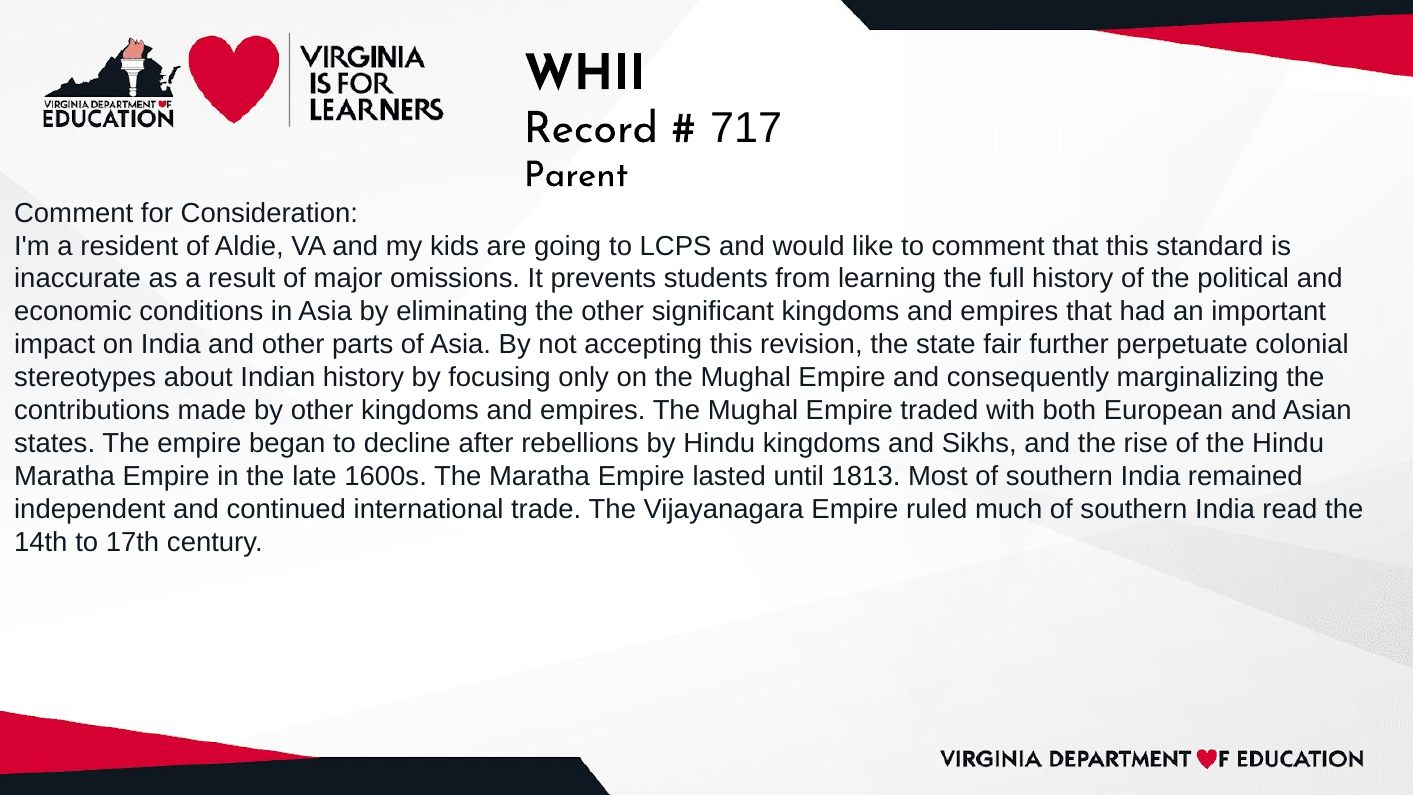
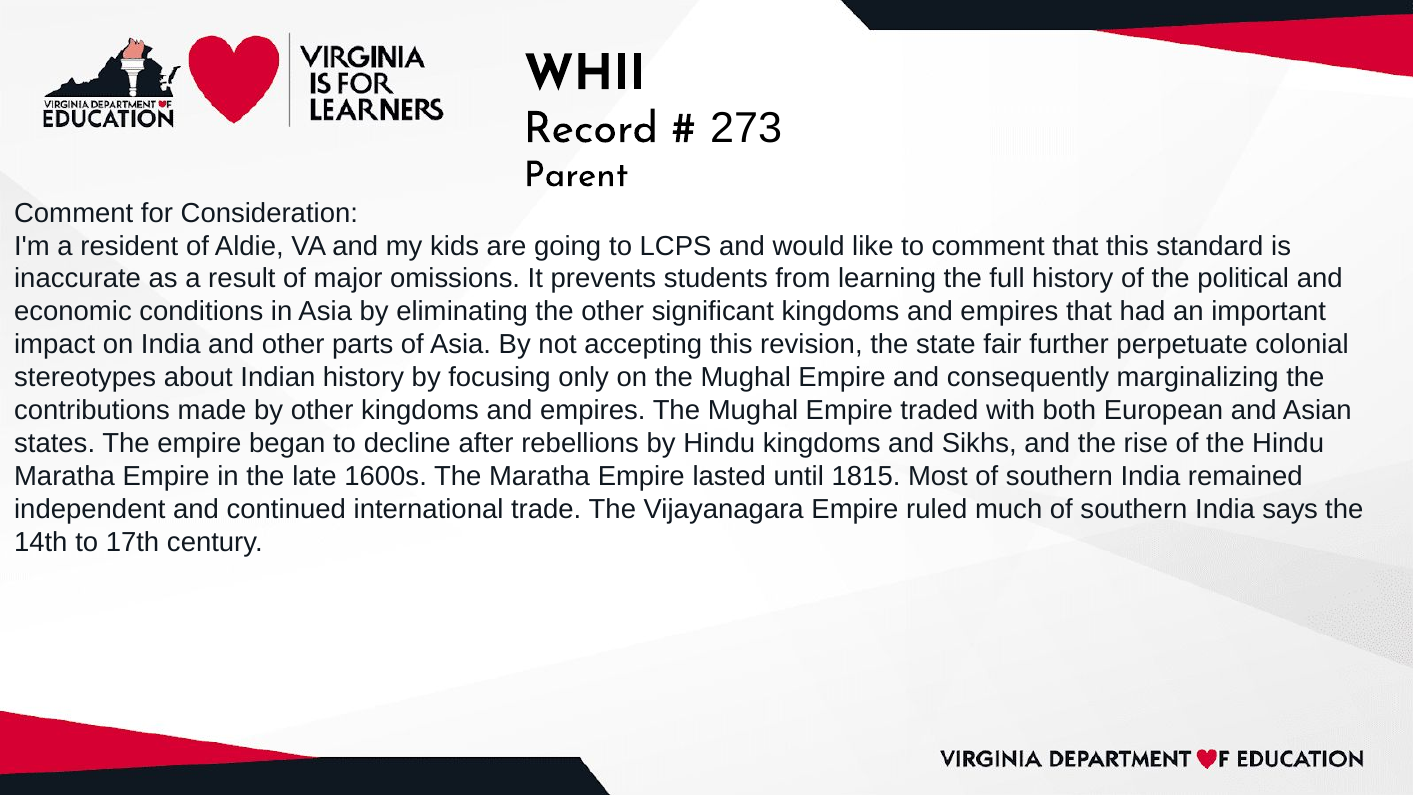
717: 717 -> 273
1813: 1813 -> 1815
read: read -> says
